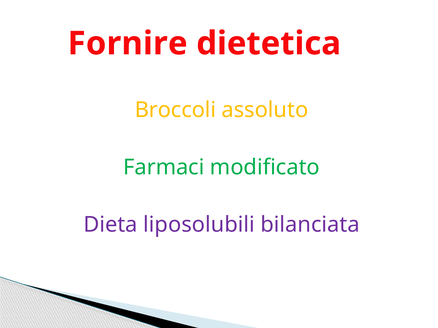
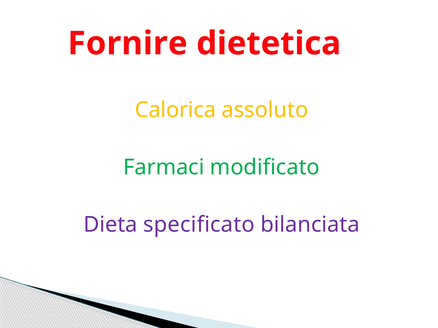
Broccoli: Broccoli -> Calorica
liposolubili: liposolubili -> specificato
